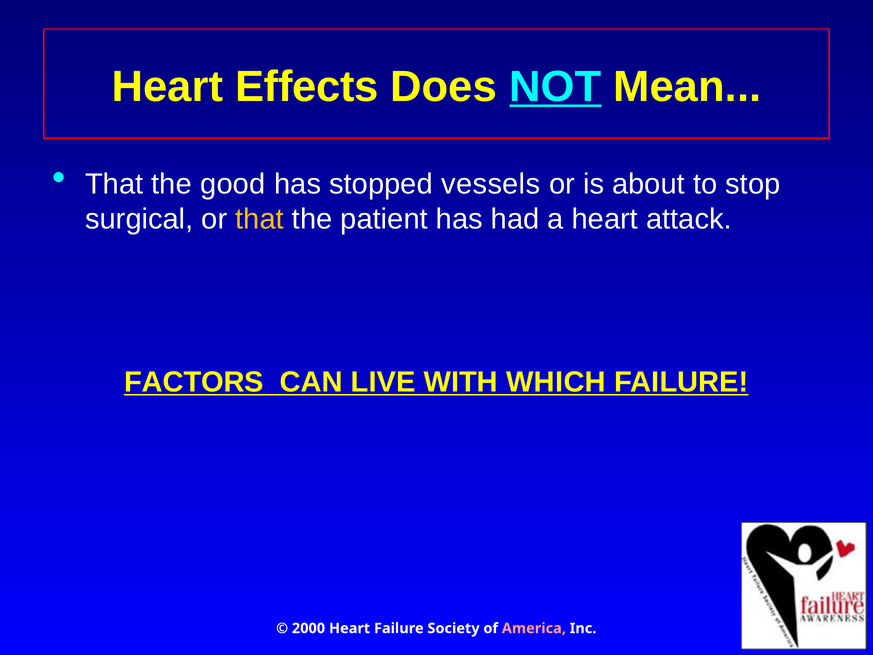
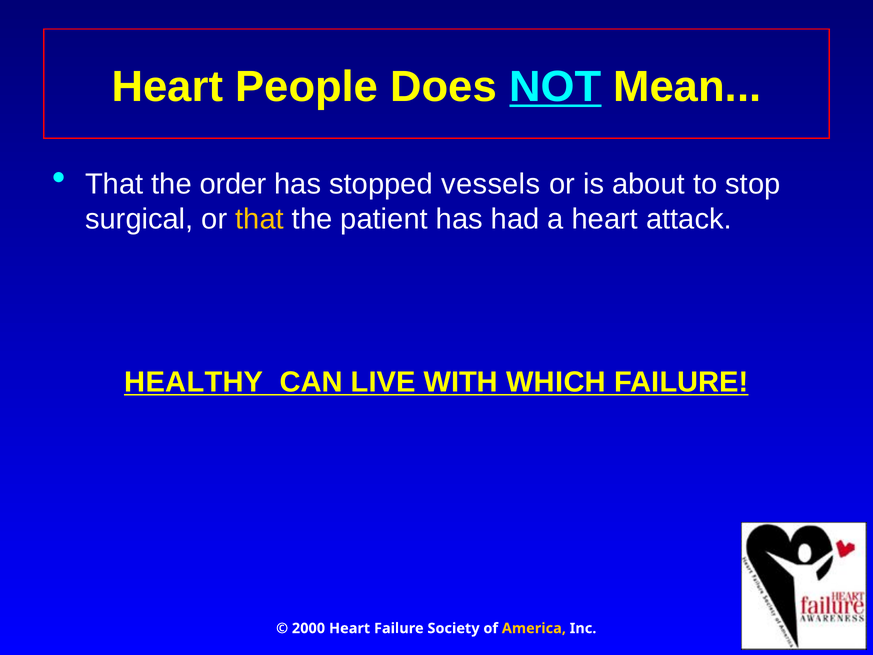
Effects: Effects -> People
good: good -> order
FACTORS: FACTORS -> HEALTHY
America colour: pink -> yellow
